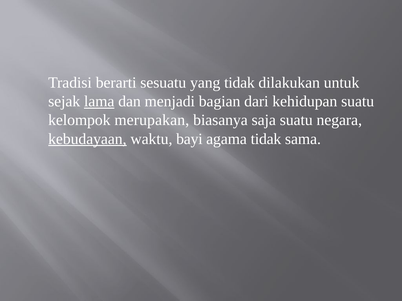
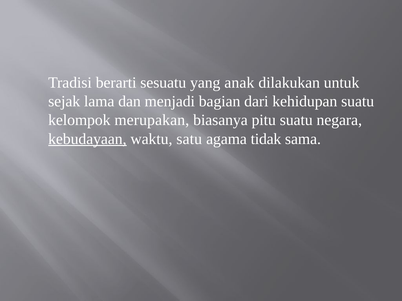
yang tidak: tidak -> anak
lama underline: present -> none
saja: saja -> pitu
bayi: bayi -> satu
